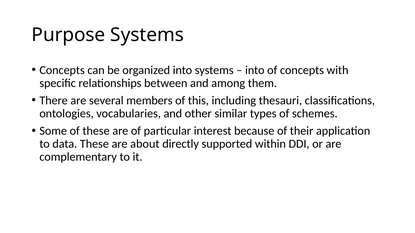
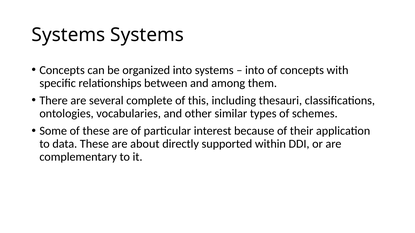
Purpose at (69, 35): Purpose -> Systems
members: members -> complete
